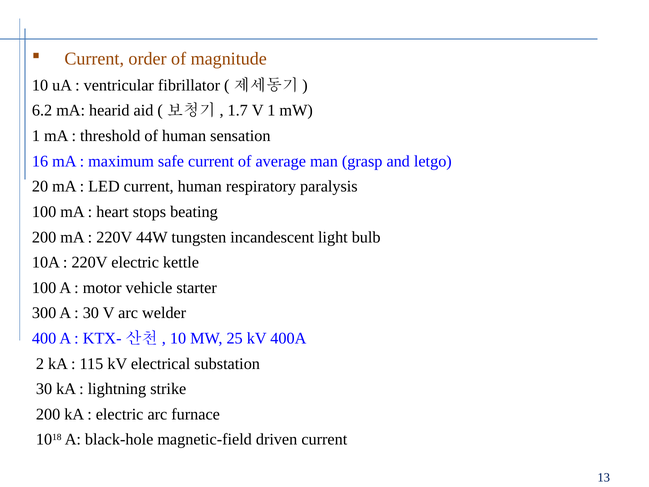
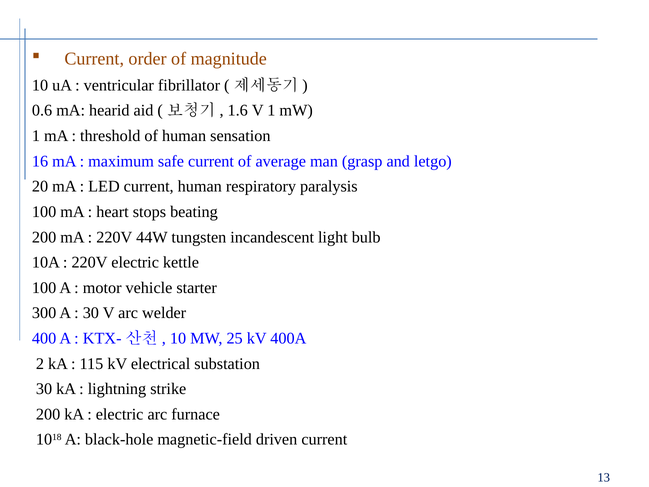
6.2: 6.2 -> 0.6
1.7: 1.7 -> 1.6
